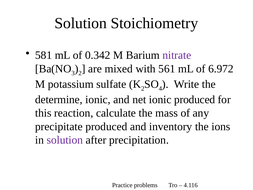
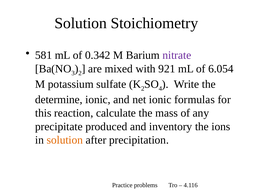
561: 561 -> 921
6.972: 6.972 -> 6.054
ionic produced: produced -> formulas
solution at (65, 140) colour: purple -> orange
